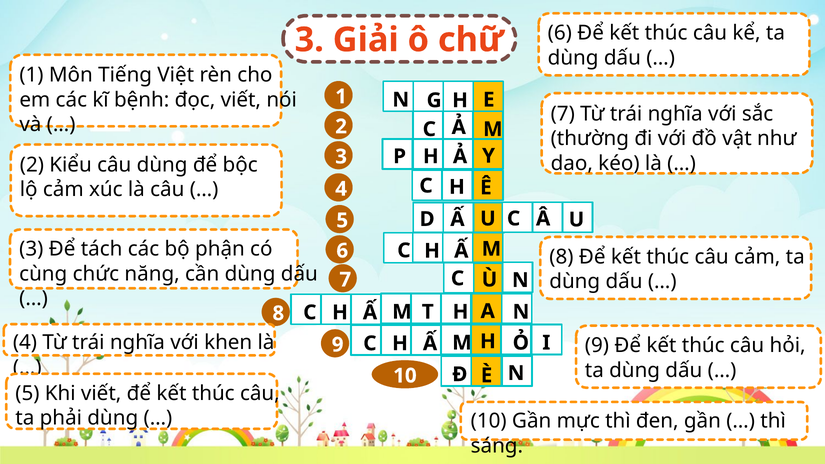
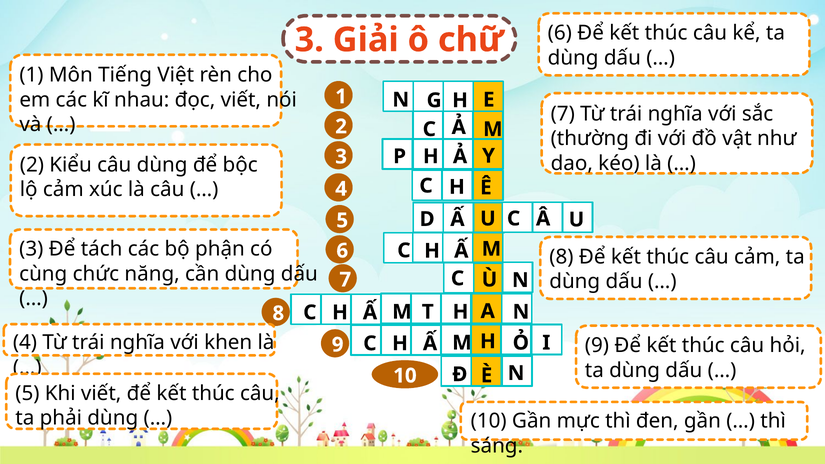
bệnh: bệnh -> nhau
